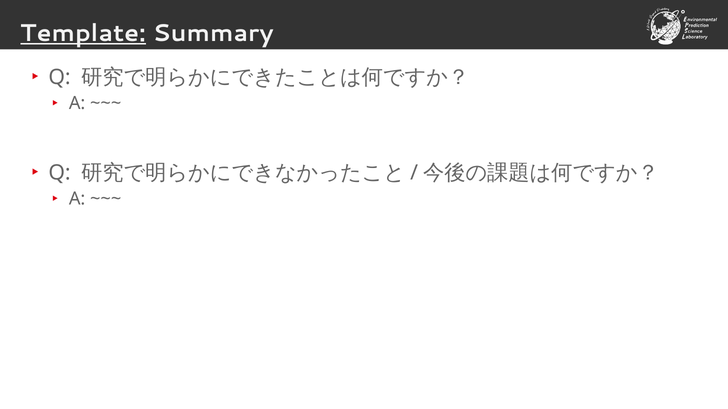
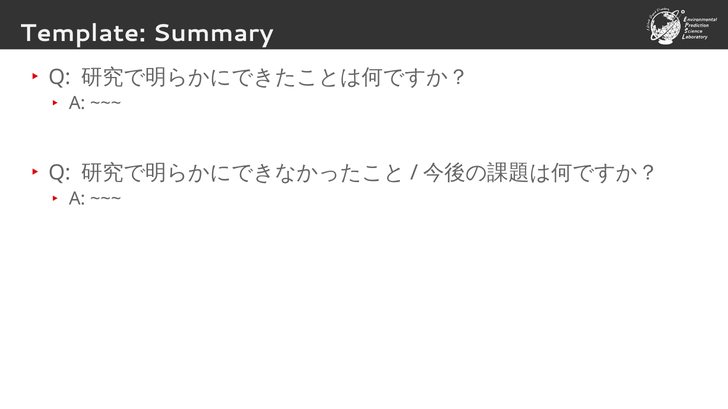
Template underline: present -> none
